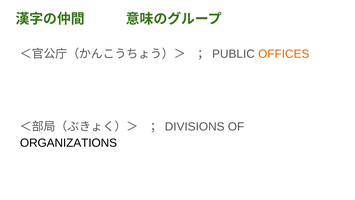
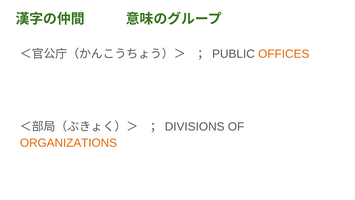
ORGANIZATIONS colour: black -> orange
